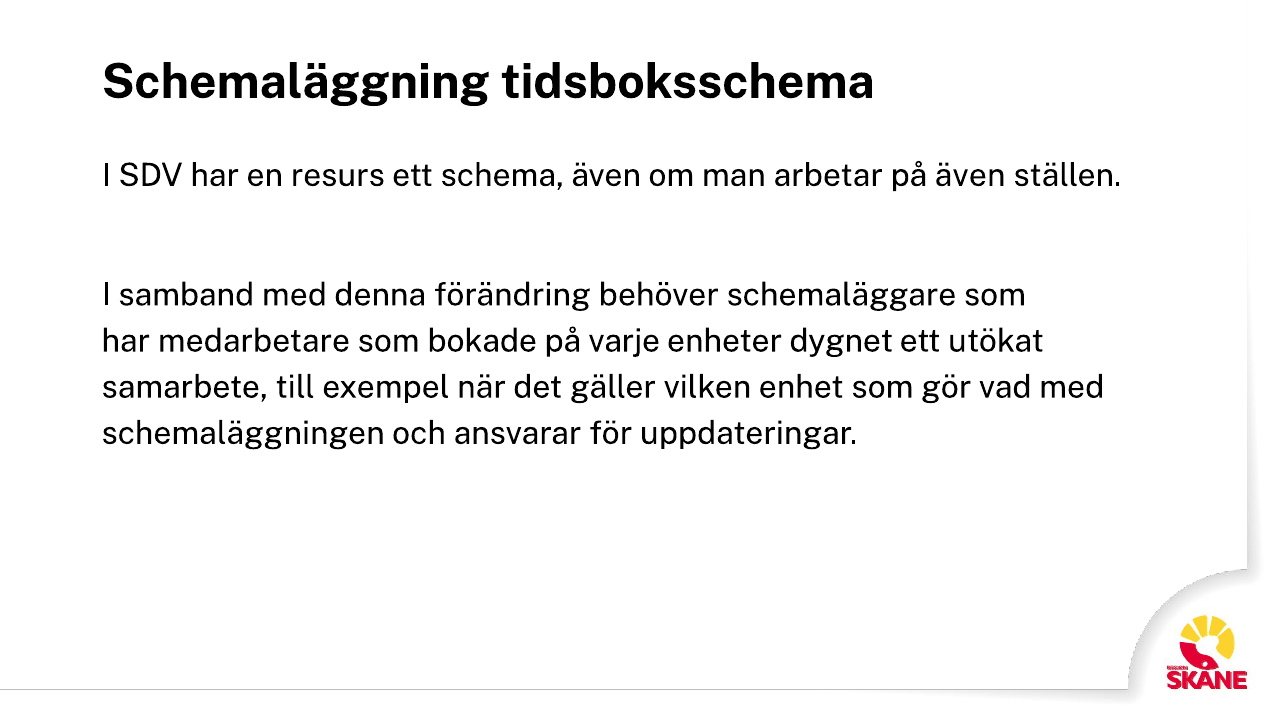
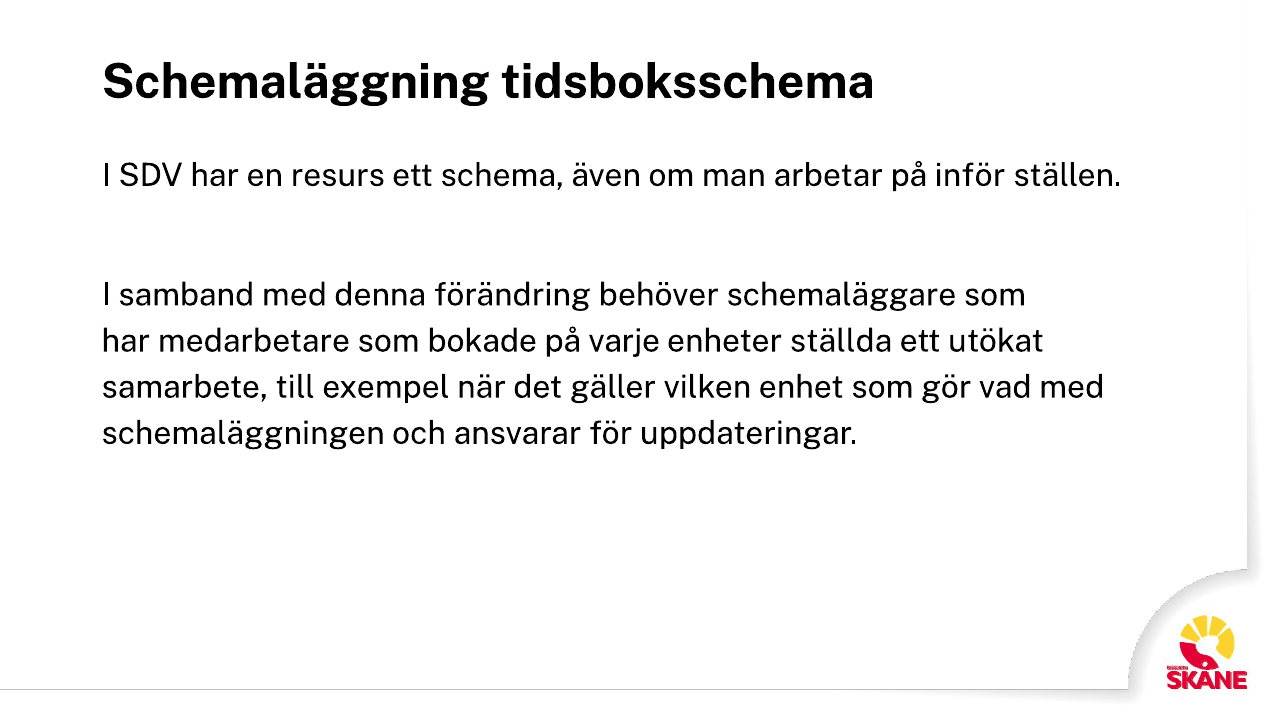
på även: även -> inför
dygnet: dygnet -> ställda
